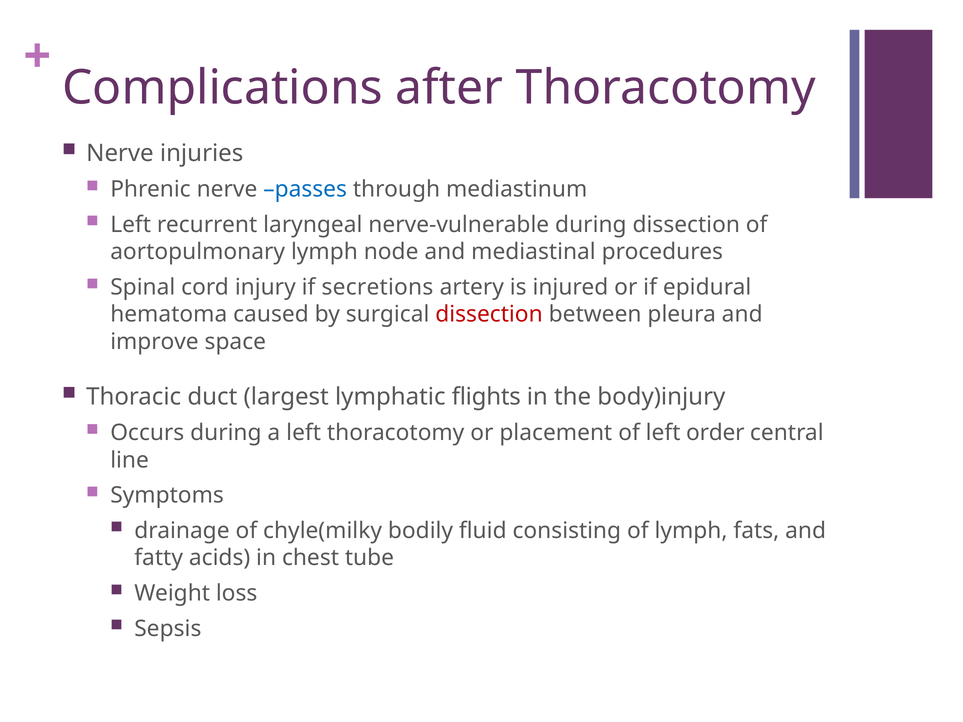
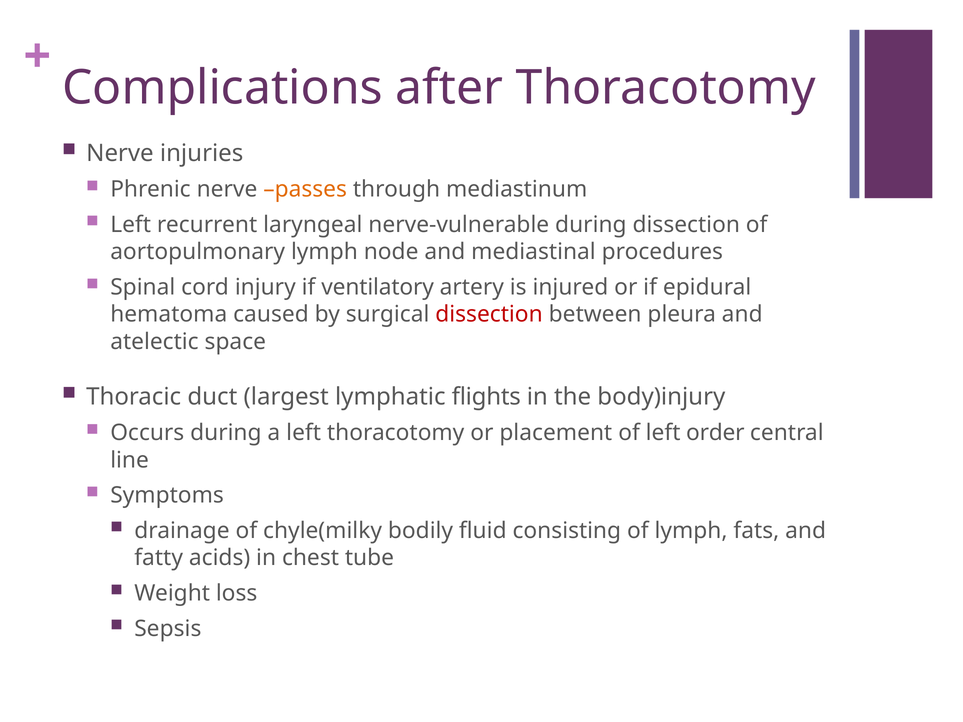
passes colour: blue -> orange
secretions: secretions -> ventilatory
improve: improve -> atelectic
